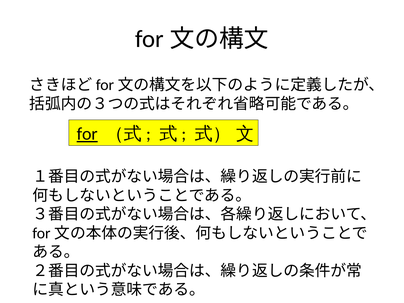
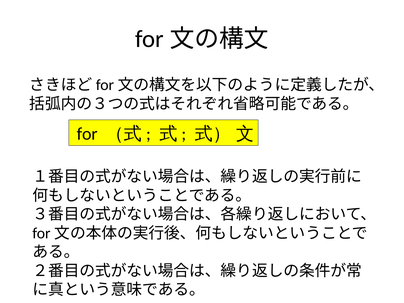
for underline: present -> none
